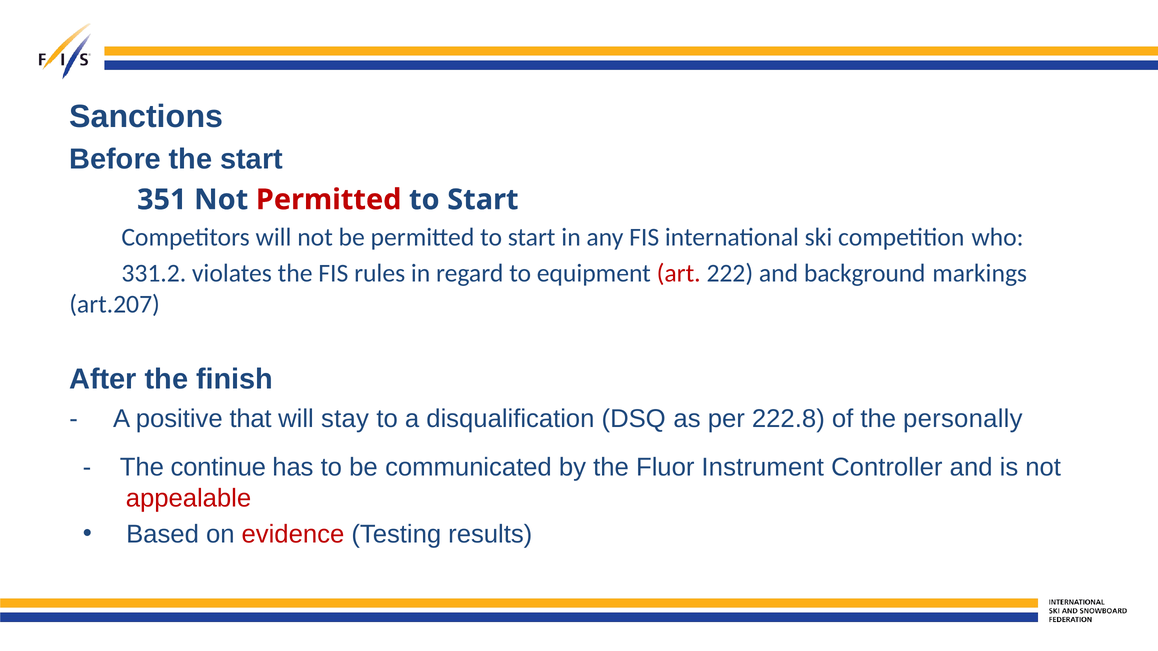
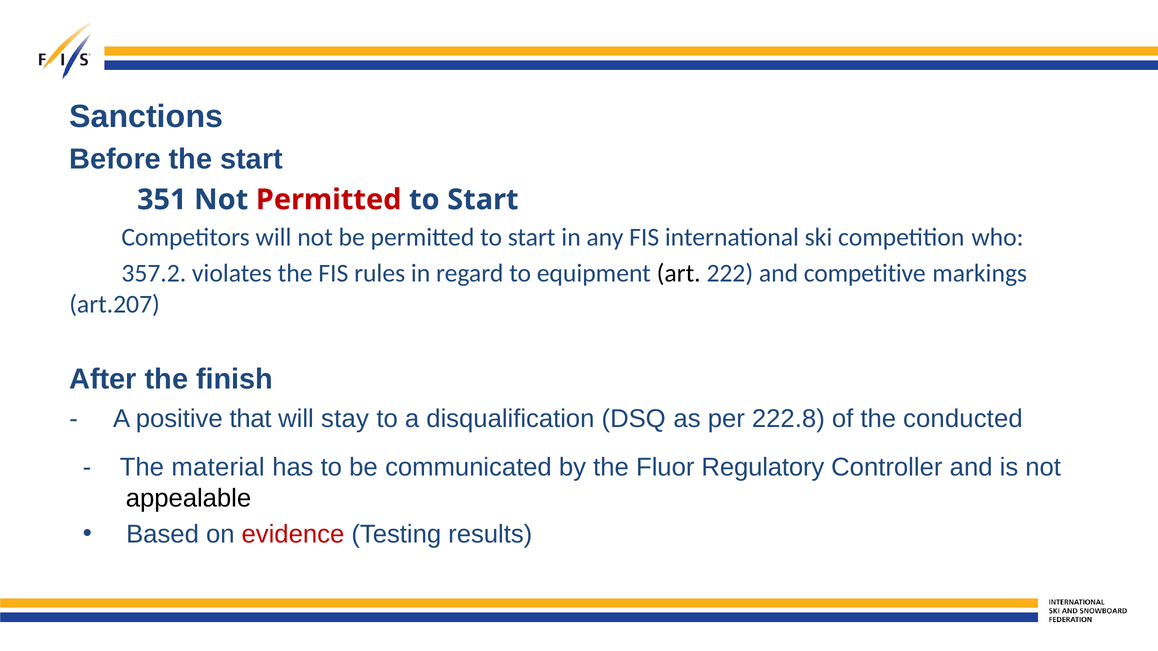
331.2: 331.2 -> 357.2
art colour: red -> black
background: background -> competitive
personally: personally -> conducted
continue: continue -> material
Instrument: Instrument -> Regulatory
appealable at (188, 499) colour: red -> black
